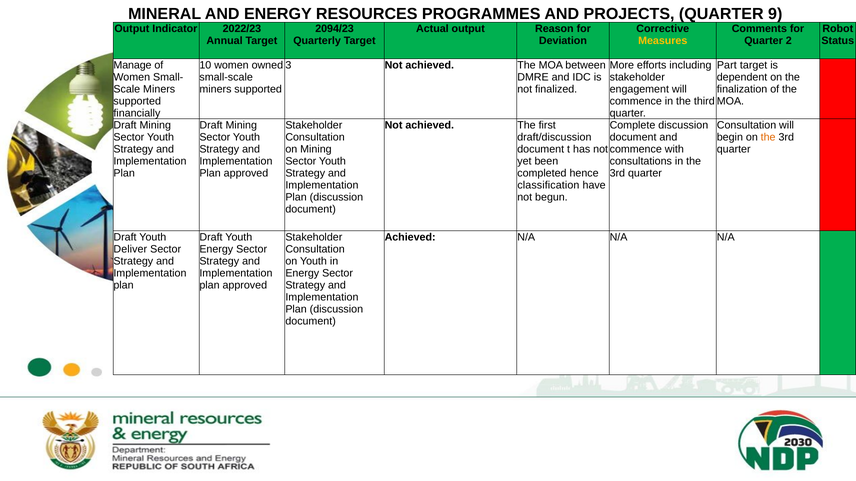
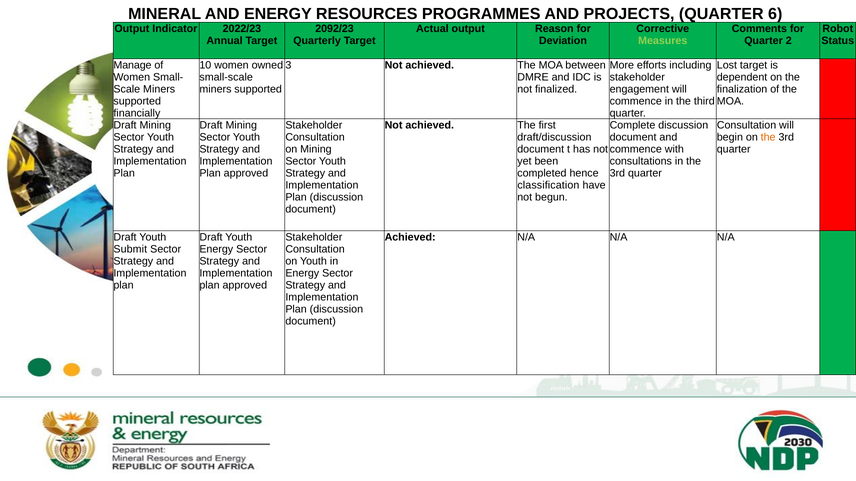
9: 9 -> 6
2094/23: 2094/23 -> 2092/23
Measures colour: yellow -> light green
Part: Part -> Lost
Deliver: Deliver -> Submit
